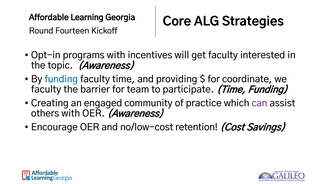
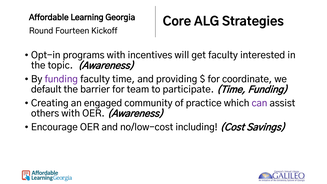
funding at (61, 79) colour: blue -> purple
faculty at (46, 90): faculty -> default
retention: retention -> including
